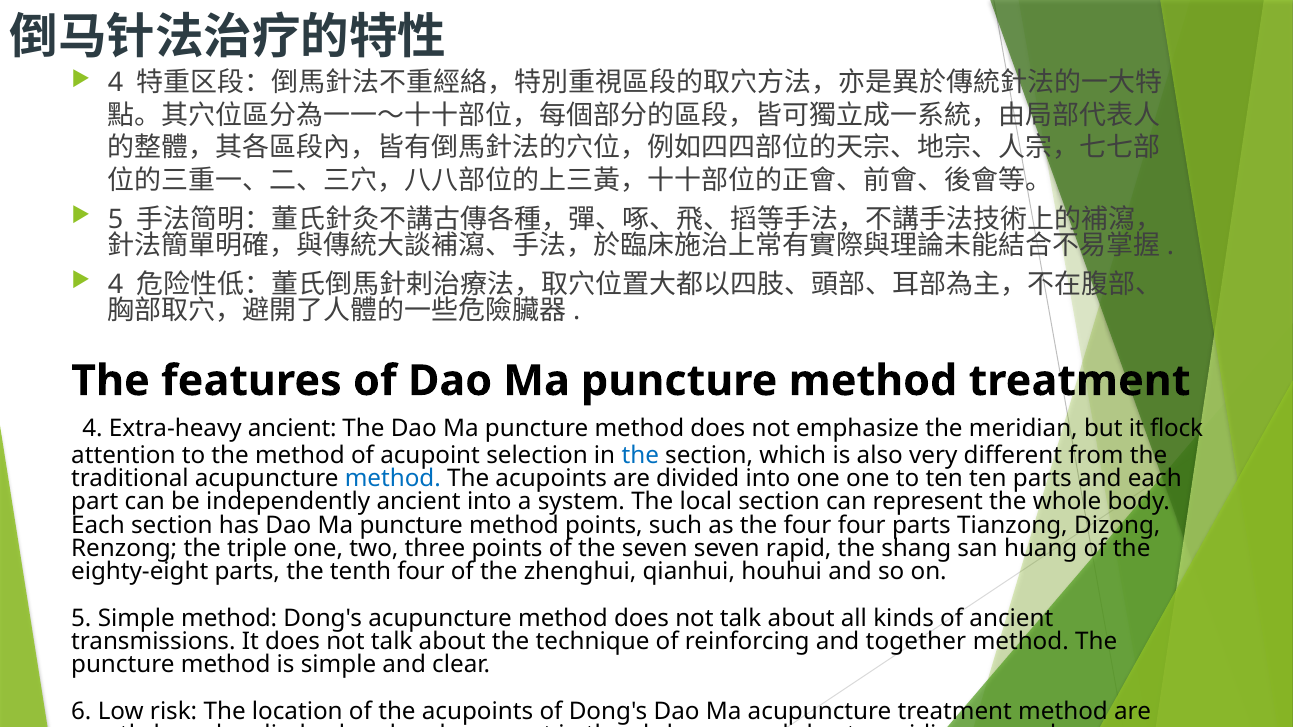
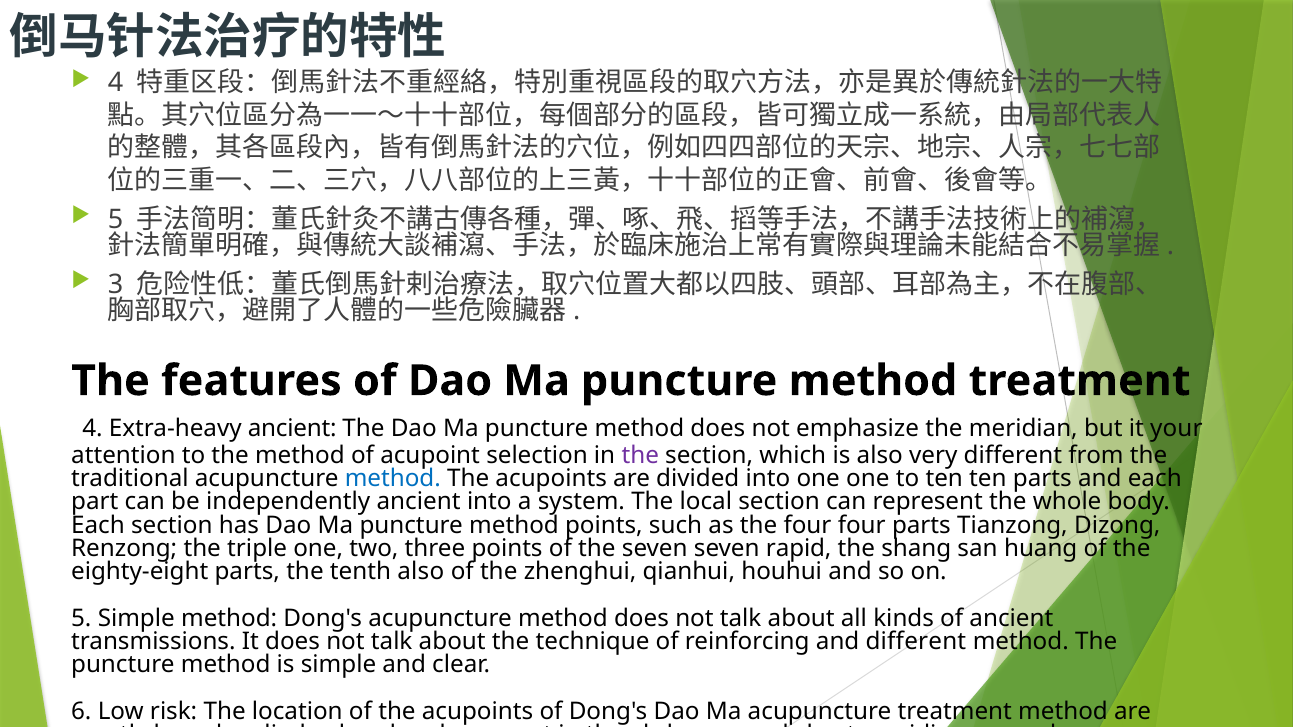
4 at (115, 285): 4 -> 3
flock: flock -> your
the at (640, 456) colour: blue -> purple
tenth four: four -> also
and together: together -> different
